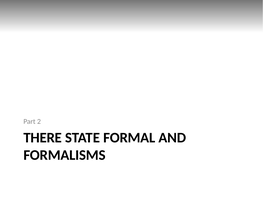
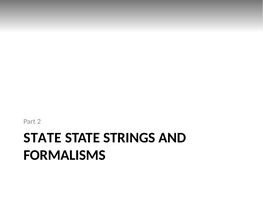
THERE at (43, 138): THERE -> STATE
FORMAL: FORMAL -> STRINGS
